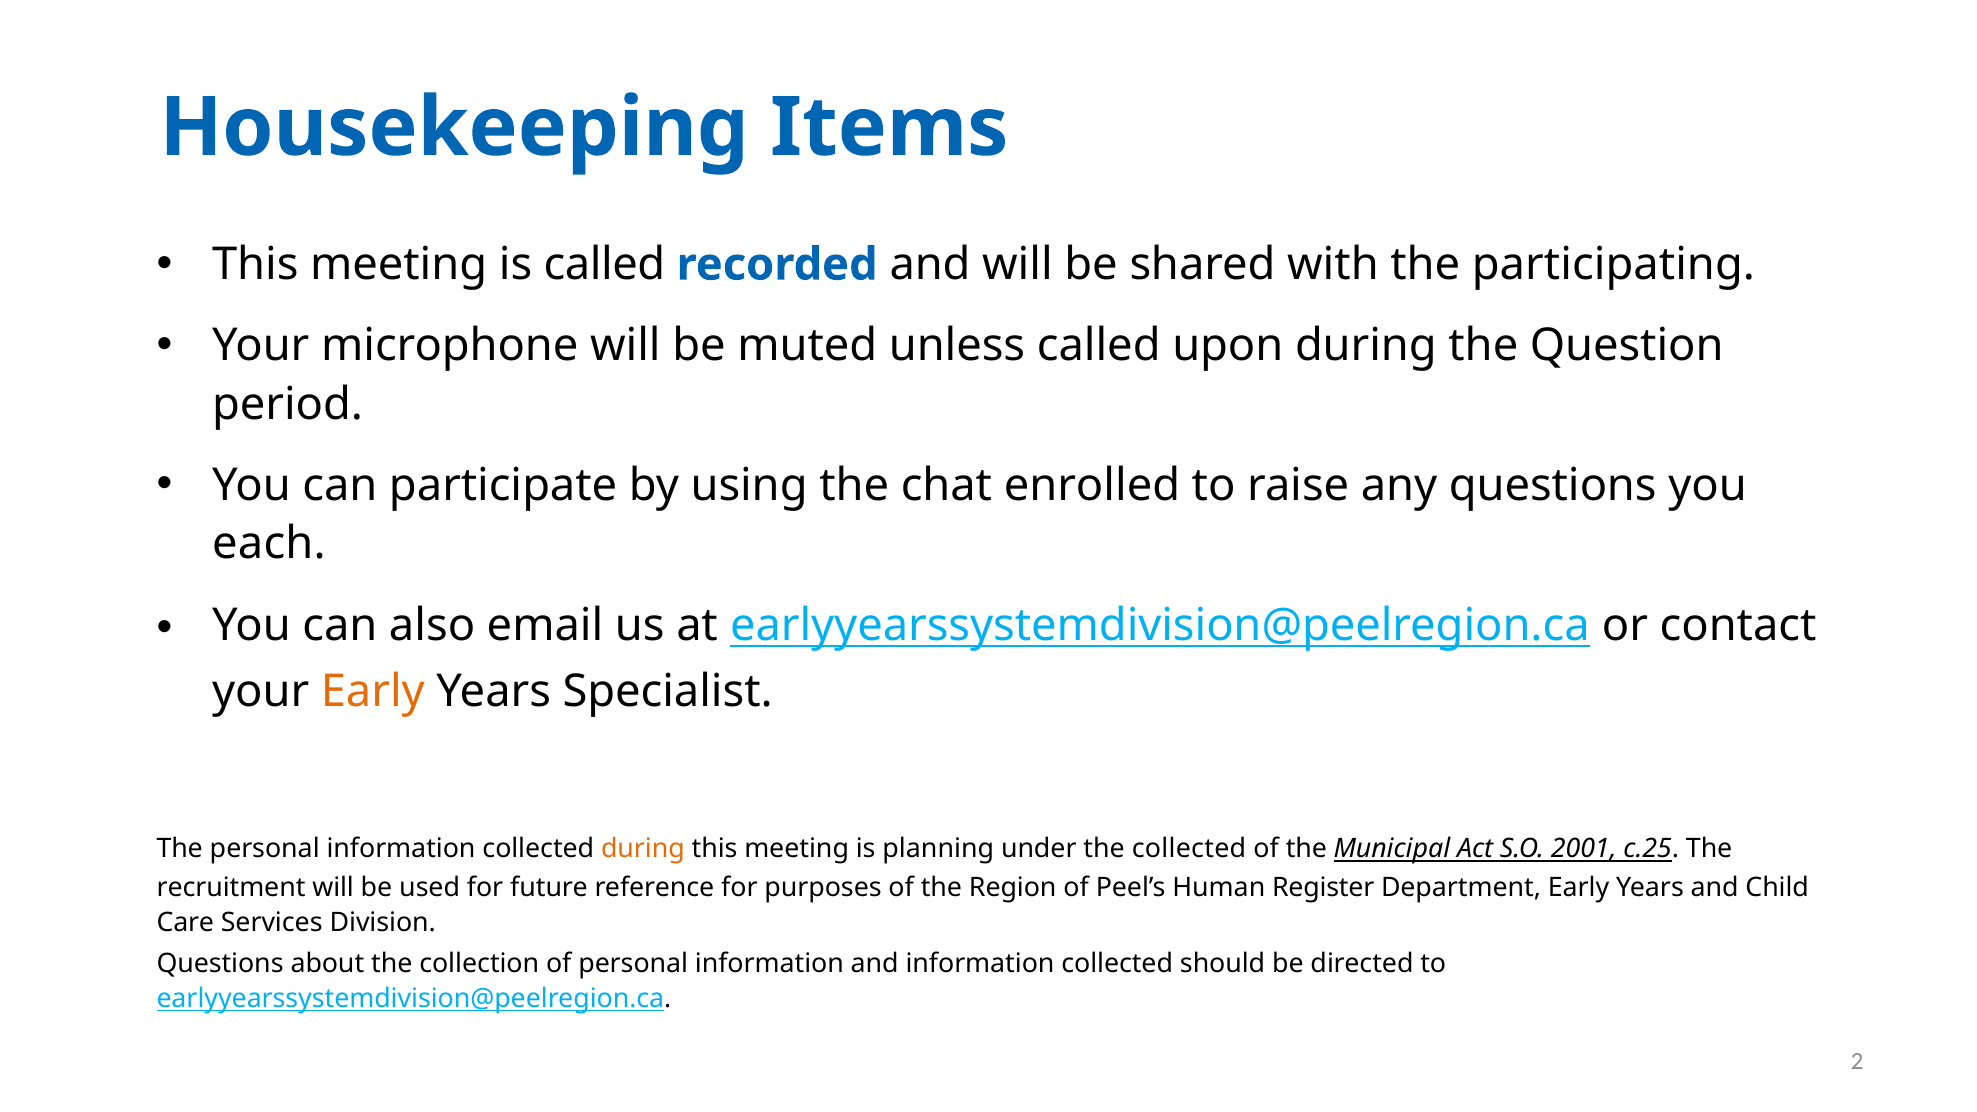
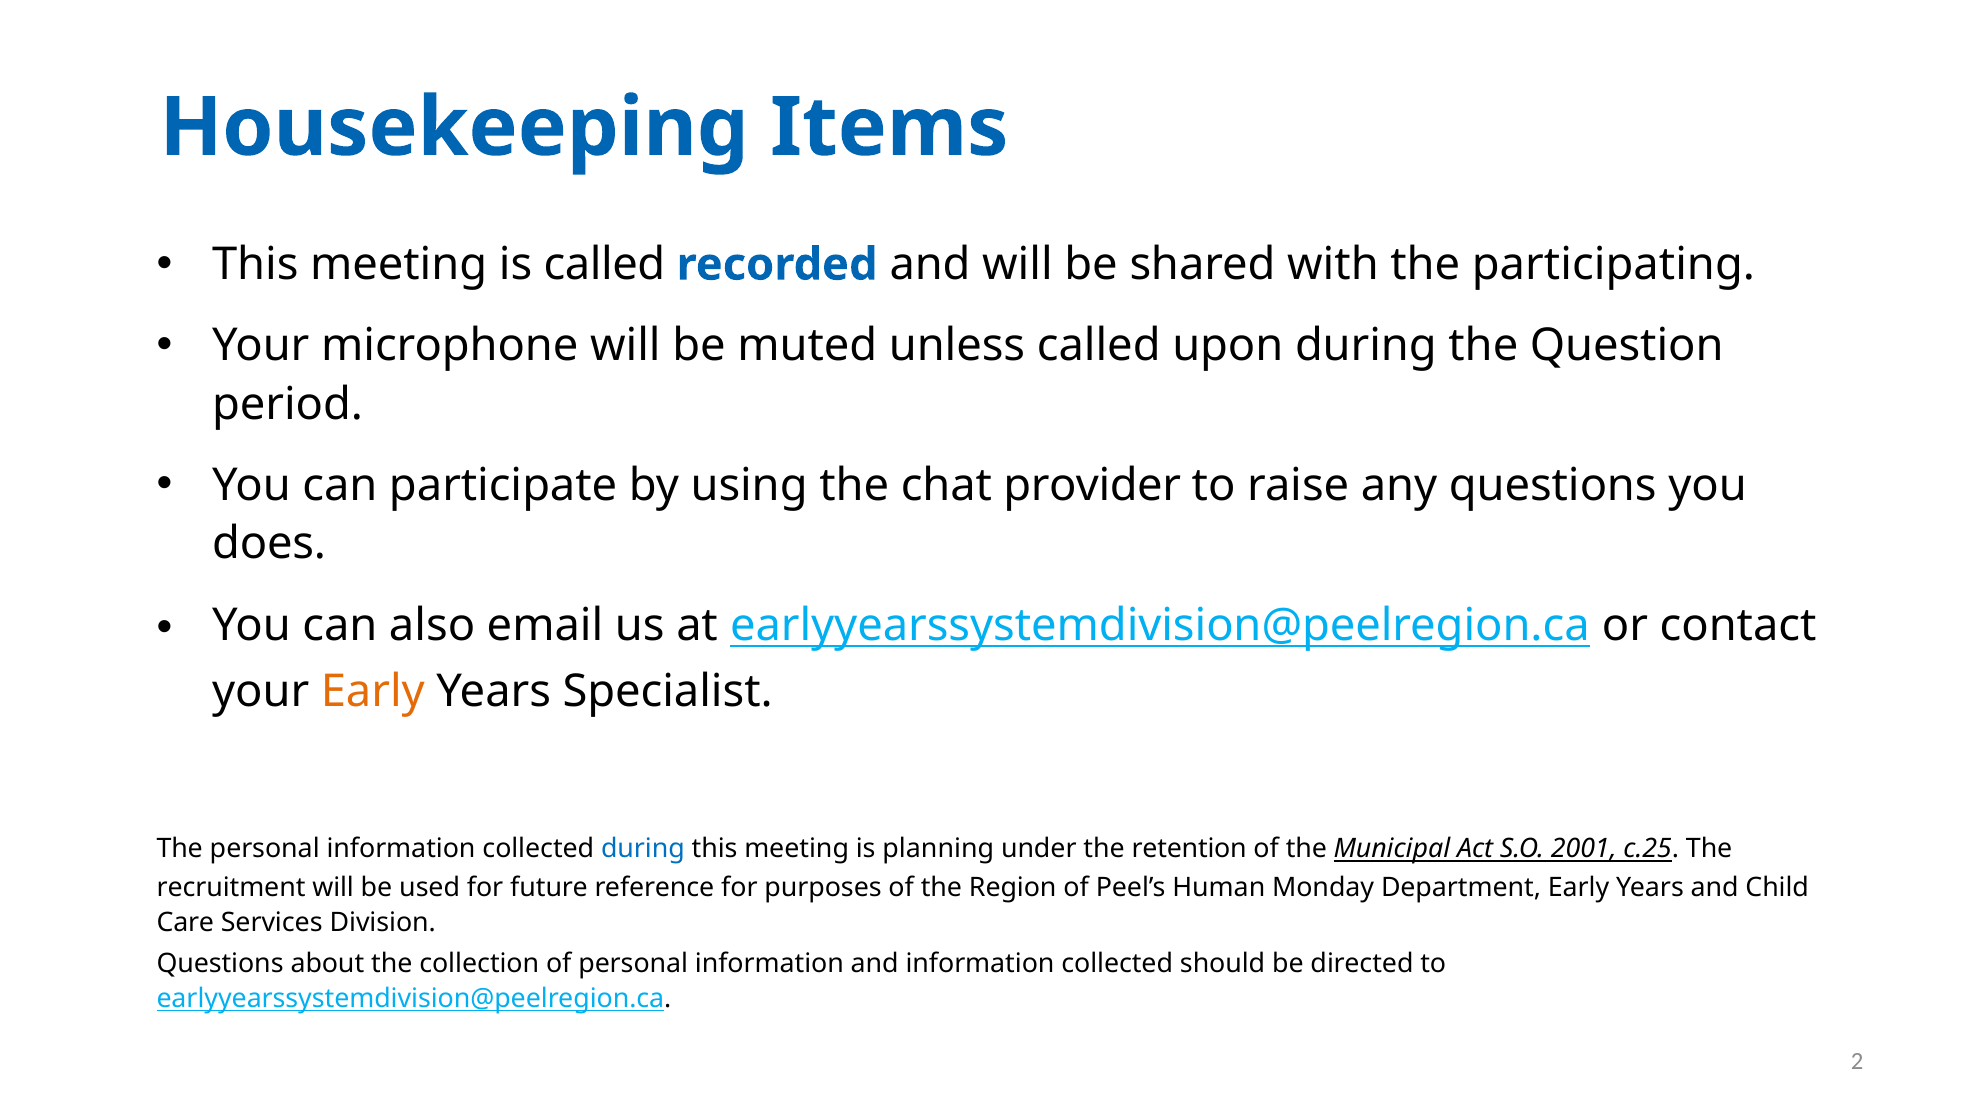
enrolled: enrolled -> provider
each: each -> does
during at (643, 849) colour: orange -> blue
the collected: collected -> retention
Register: Register -> Monday
